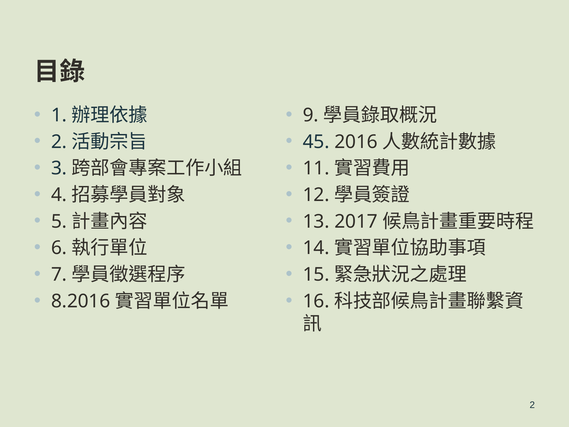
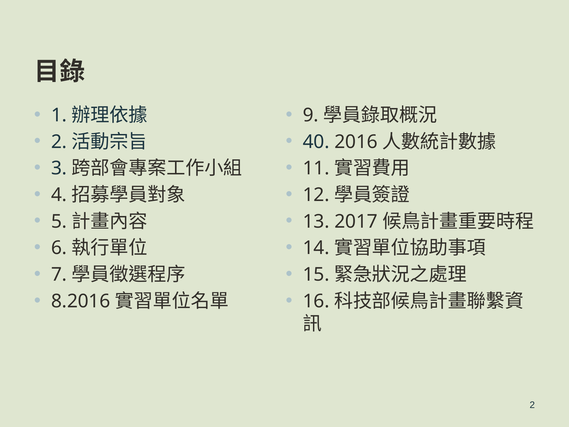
45: 45 -> 40
